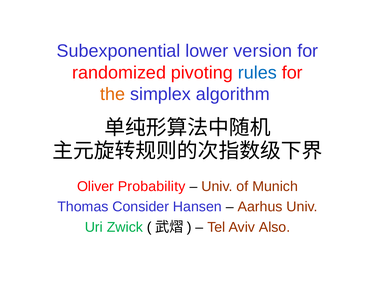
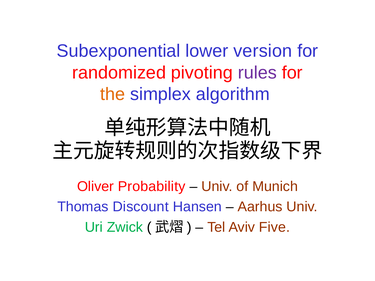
rules colour: blue -> purple
Consider: Consider -> Discount
Also: Also -> Five
